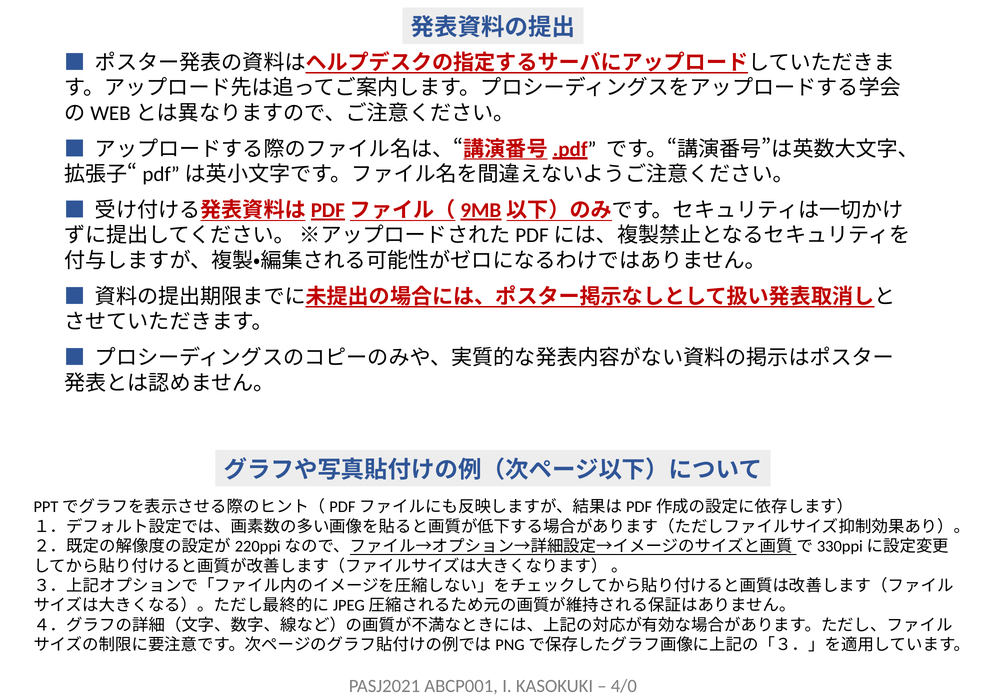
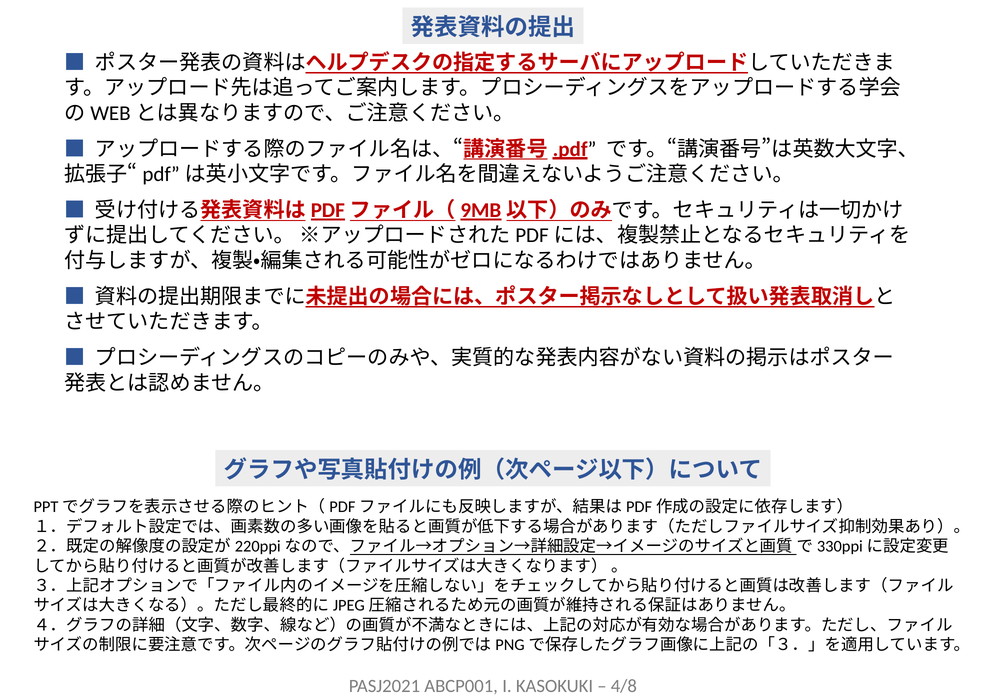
4/0: 4/0 -> 4/8
